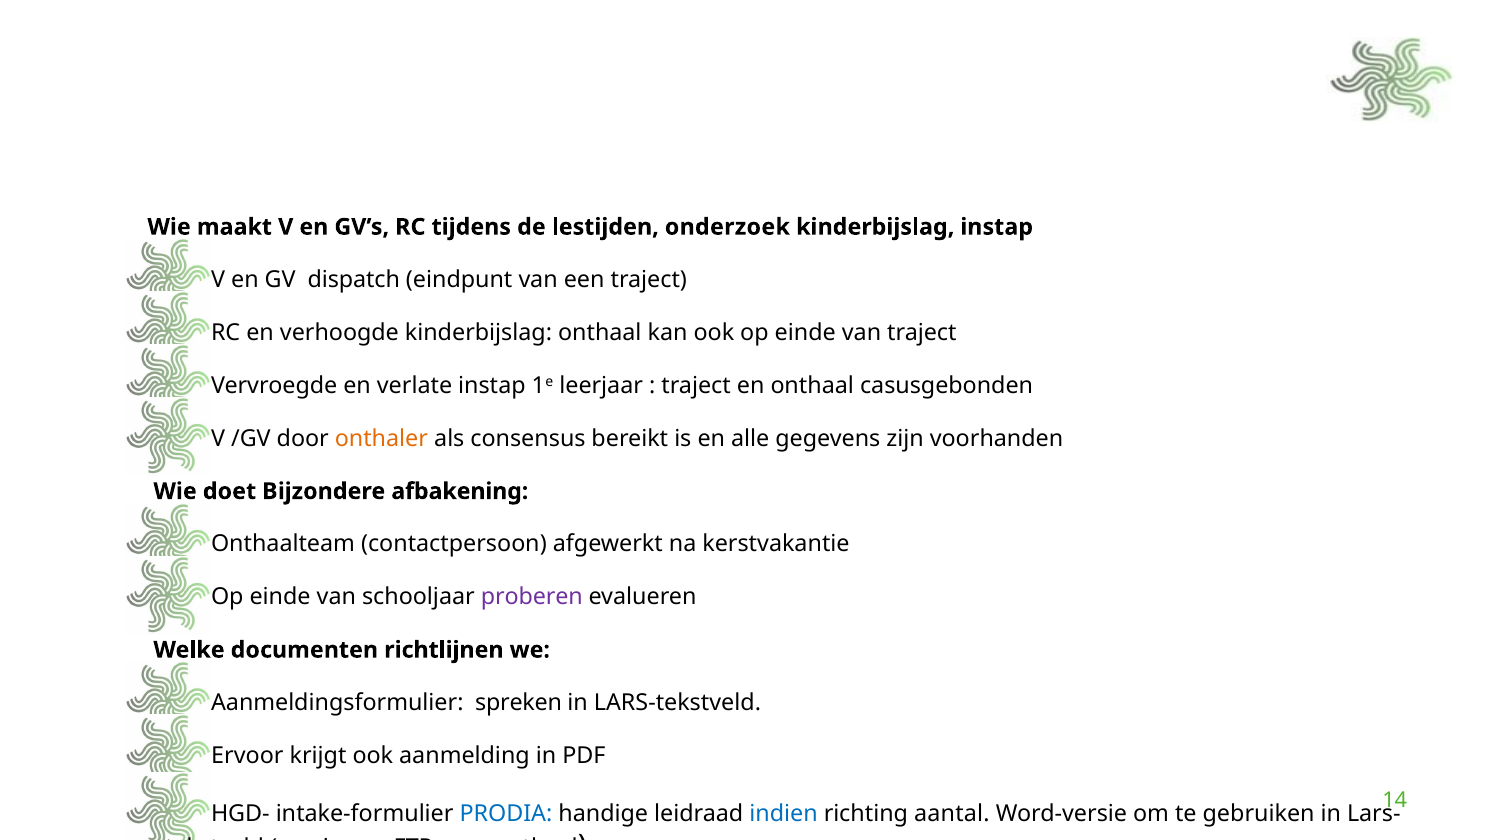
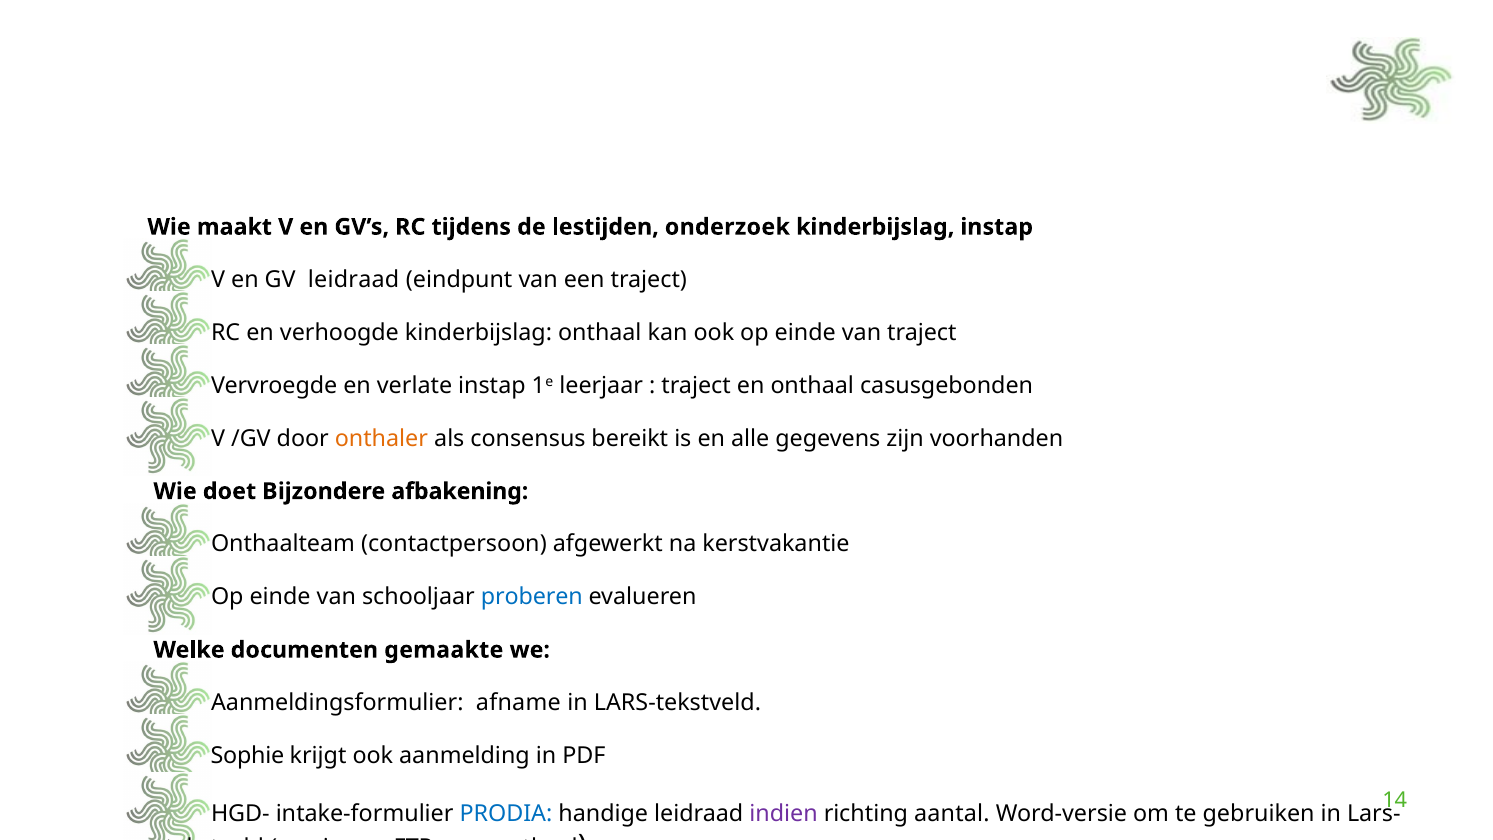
GV dispatch: dispatch -> leidraad
proberen colour: purple -> blue
richtlijnen: richtlijnen -> gemaakte
spreken: spreken -> afname
Ervoor: Ervoor -> Sophie
indien colour: blue -> purple
